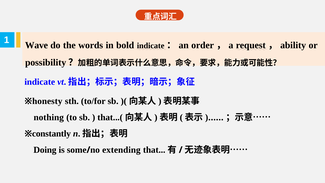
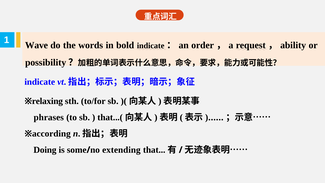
honesty: honesty -> relaxing
nothing: nothing -> phrases
constantly: constantly -> according
